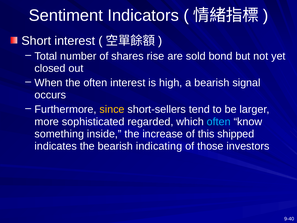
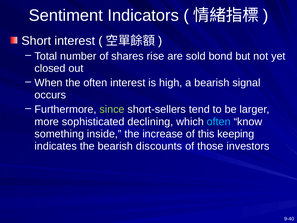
since colour: yellow -> light green
regarded: regarded -> declining
shipped: shipped -> keeping
indicating: indicating -> discounts
